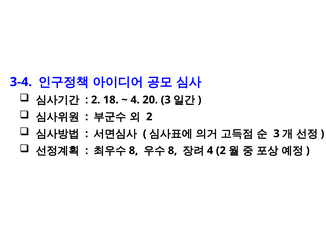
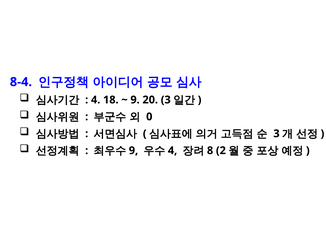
3-4: 3-4 -> 8-4
2 at (96, 100): 2 -> 4
4 at (135, 100): 4 -> 9
2 at (149, 117): 2 -> 0
8 at (133, 151): 8 -> 9
8 at (173, 151): 8 -> 4
4 at (210, 151): 4 -> 8
